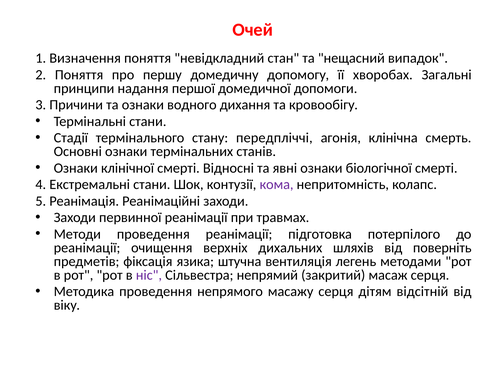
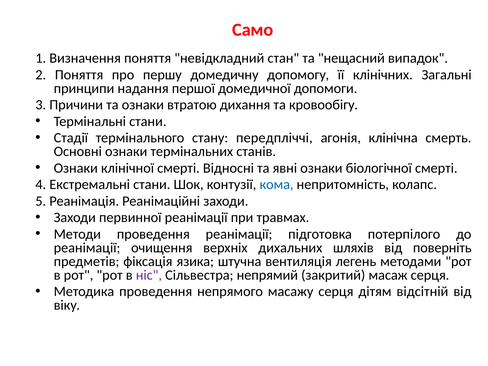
Очей: Очей -> Само
хворобах: хворобах -> клінічних
водного: водного -> втратою
кома colour: purple -> blue
